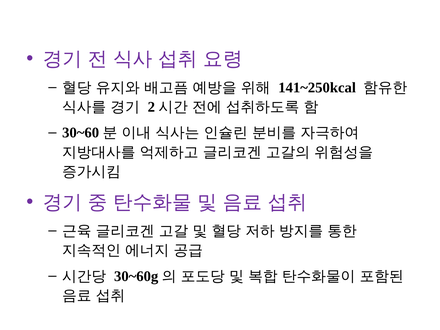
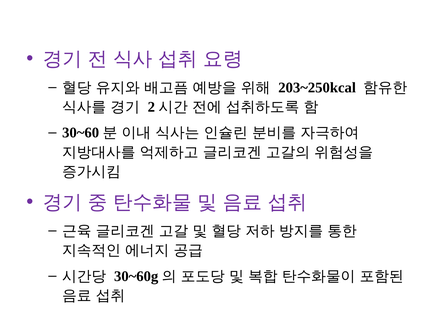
141~250kcal: 141~250kcal -> 203~250kcal
